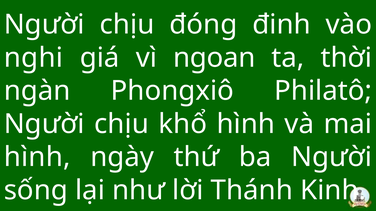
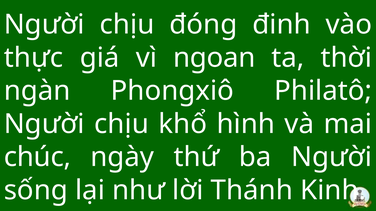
nghi: nghi -> thực
hình at (37, 158): hình -> chúc
